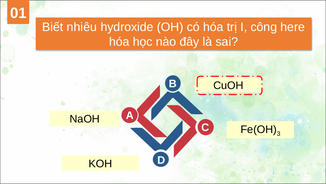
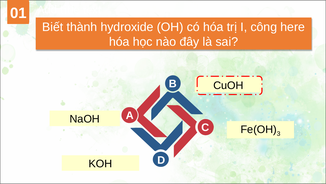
nhiêu: nhiêu -> thành
